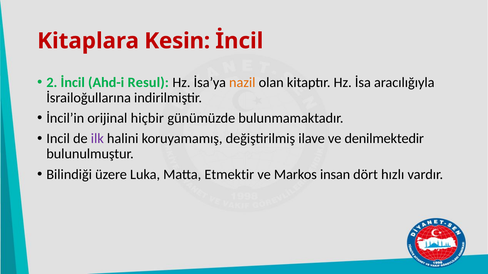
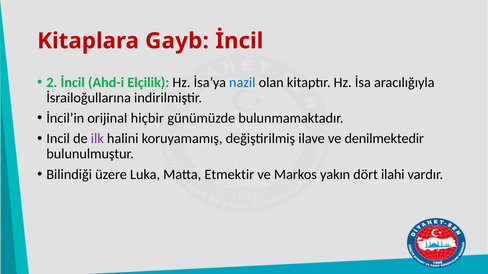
Kesin: Kesin -> Gayb
Resul: Resul -> Elçilik
nazil colour: orange -> blue
insan: insan -> yakın
hızlı: hızlı -> ilahi
